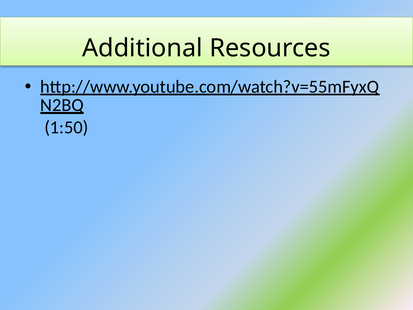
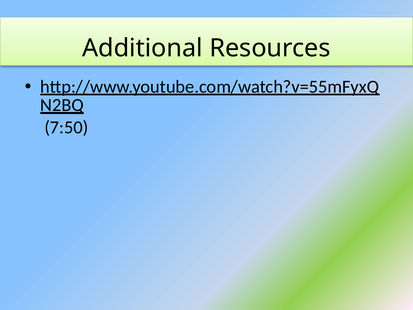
1:50: 1:50 -> 7:50
